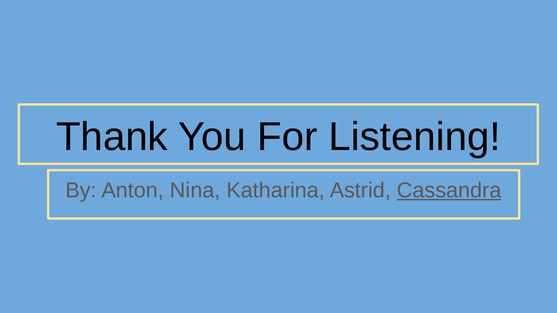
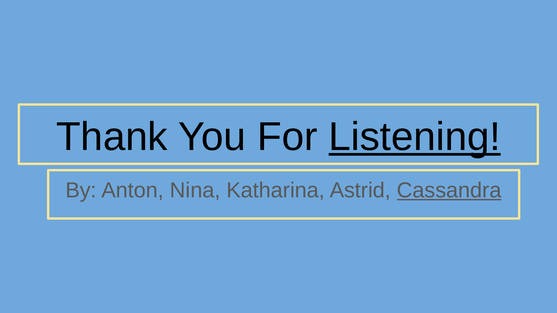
Listening underline: none -> present
